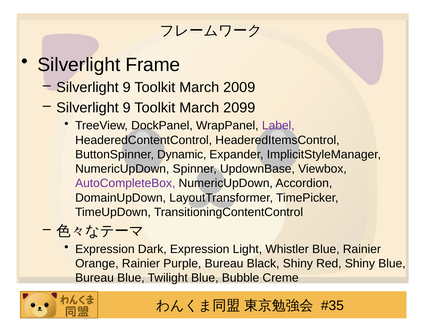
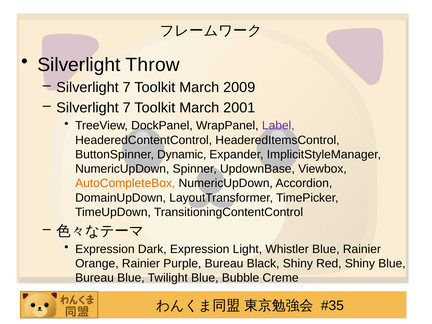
Frame: Frame -> Throw
9 at (127, 87): 9 -> 7
9 at (127, 108): 9 -> 7
2099: 2099 -> 2001
AutoCompleteBox colour: purple -> orange
